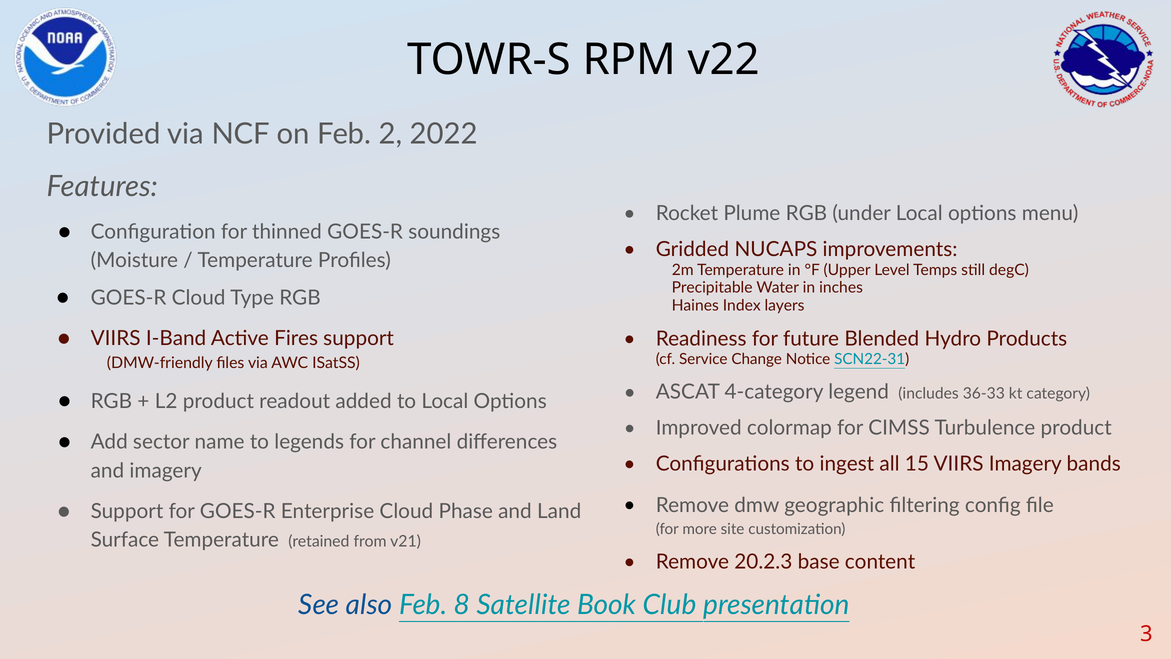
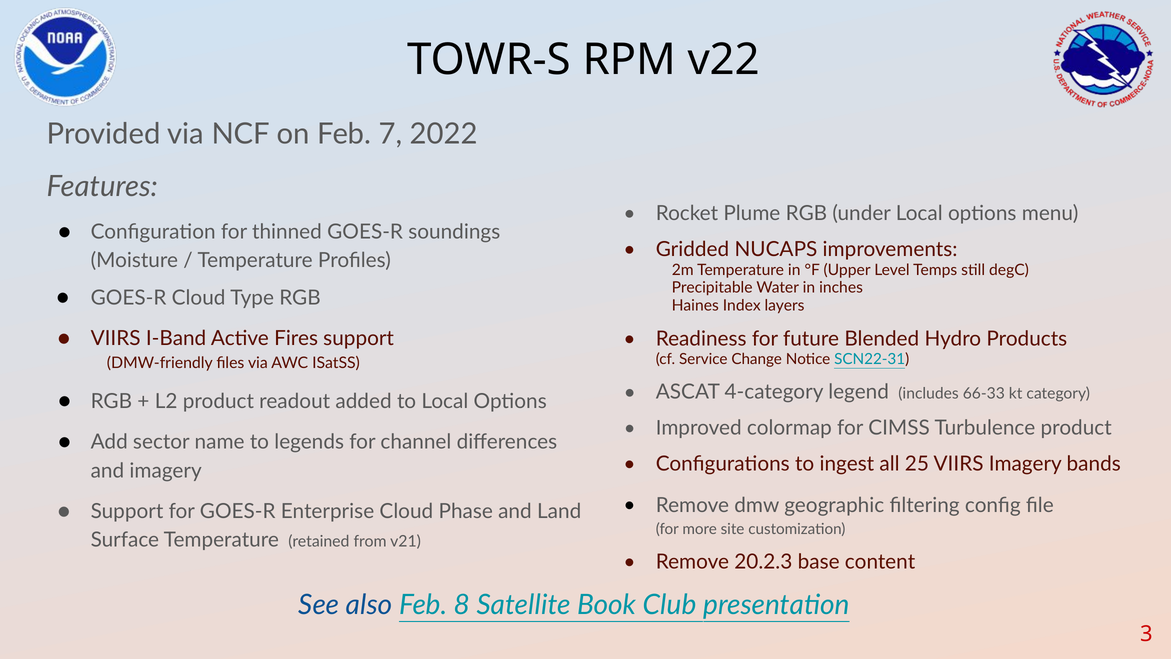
2: 2 -> 7
36-33: 36-33 -> 66-33
15: 15 -> 25
